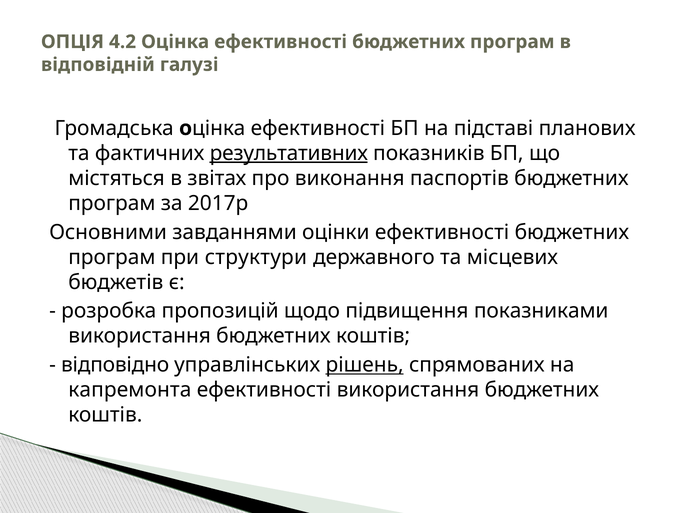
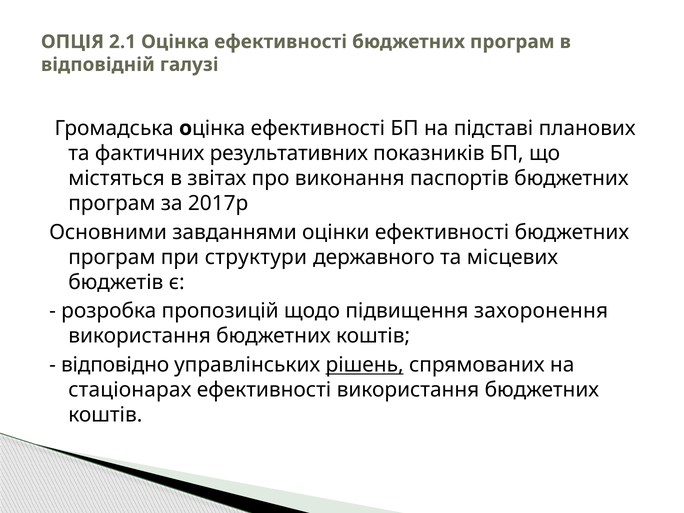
4.2: 4.2 -> 2.1
результативних underline: present -> none
показниками: показниками -> захоронення
капремонта: капремонта -> стаціонарах
